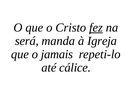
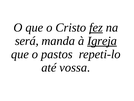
Igreja underline: none -> present
jamais: jamais -> pastos
cálice: cálice -> vossa
